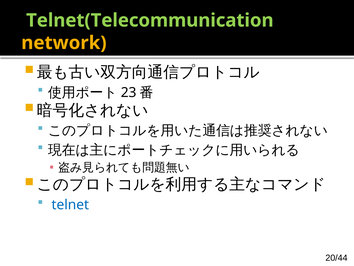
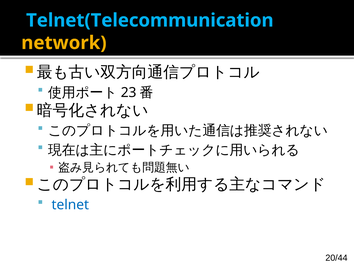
Telnet(Telecommunication colour: light green -> light blue
